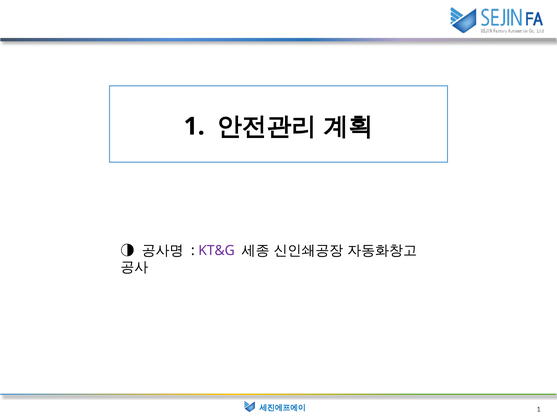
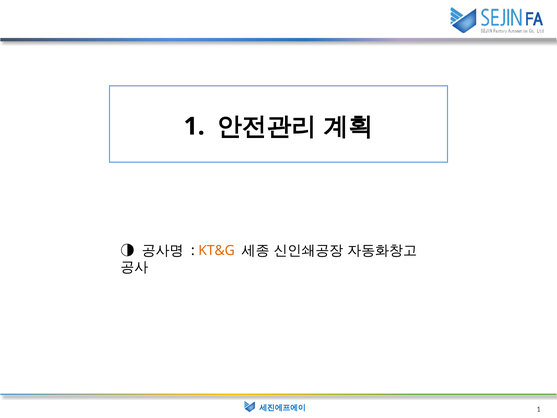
KT&G colour: purple -> orange
